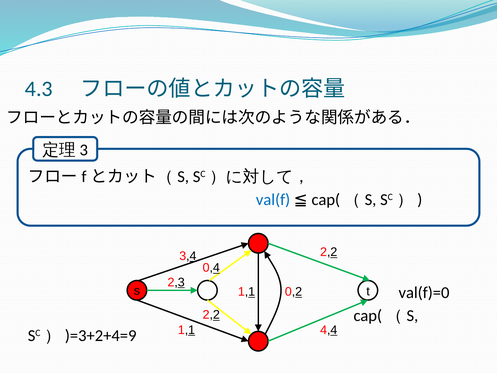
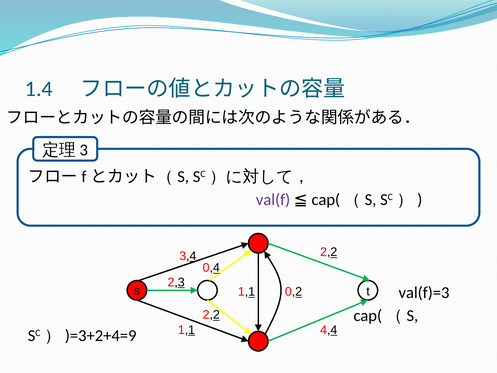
4.3: 4.3 -> 1.4
val(f colour: blue -> purple
val(f)=0: val(f)=0 -> val(f)=3
